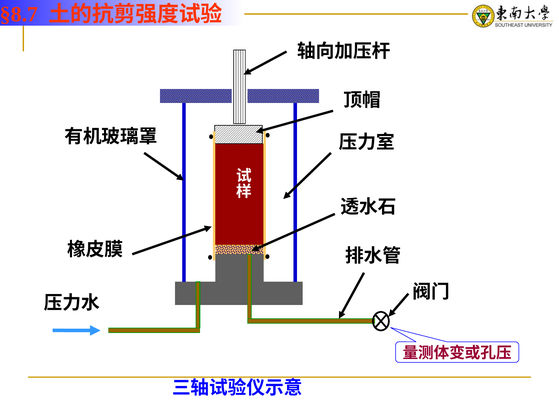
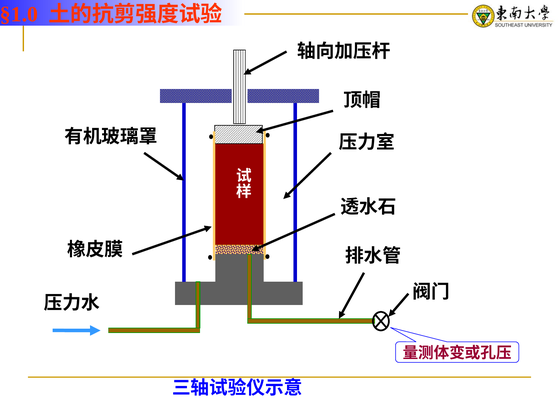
§8.7: §8.7 -> §1.0
